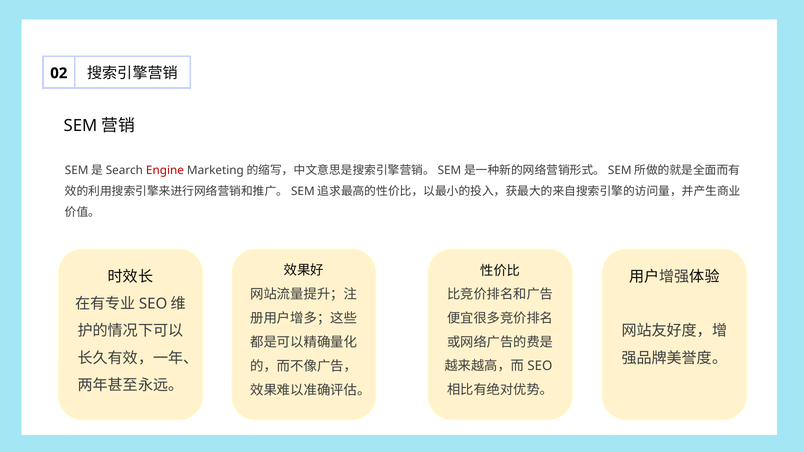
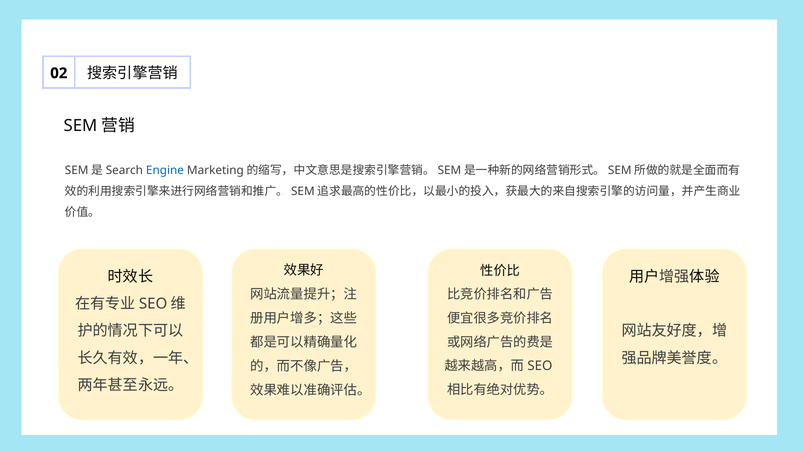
Engine colour: red -> blue
